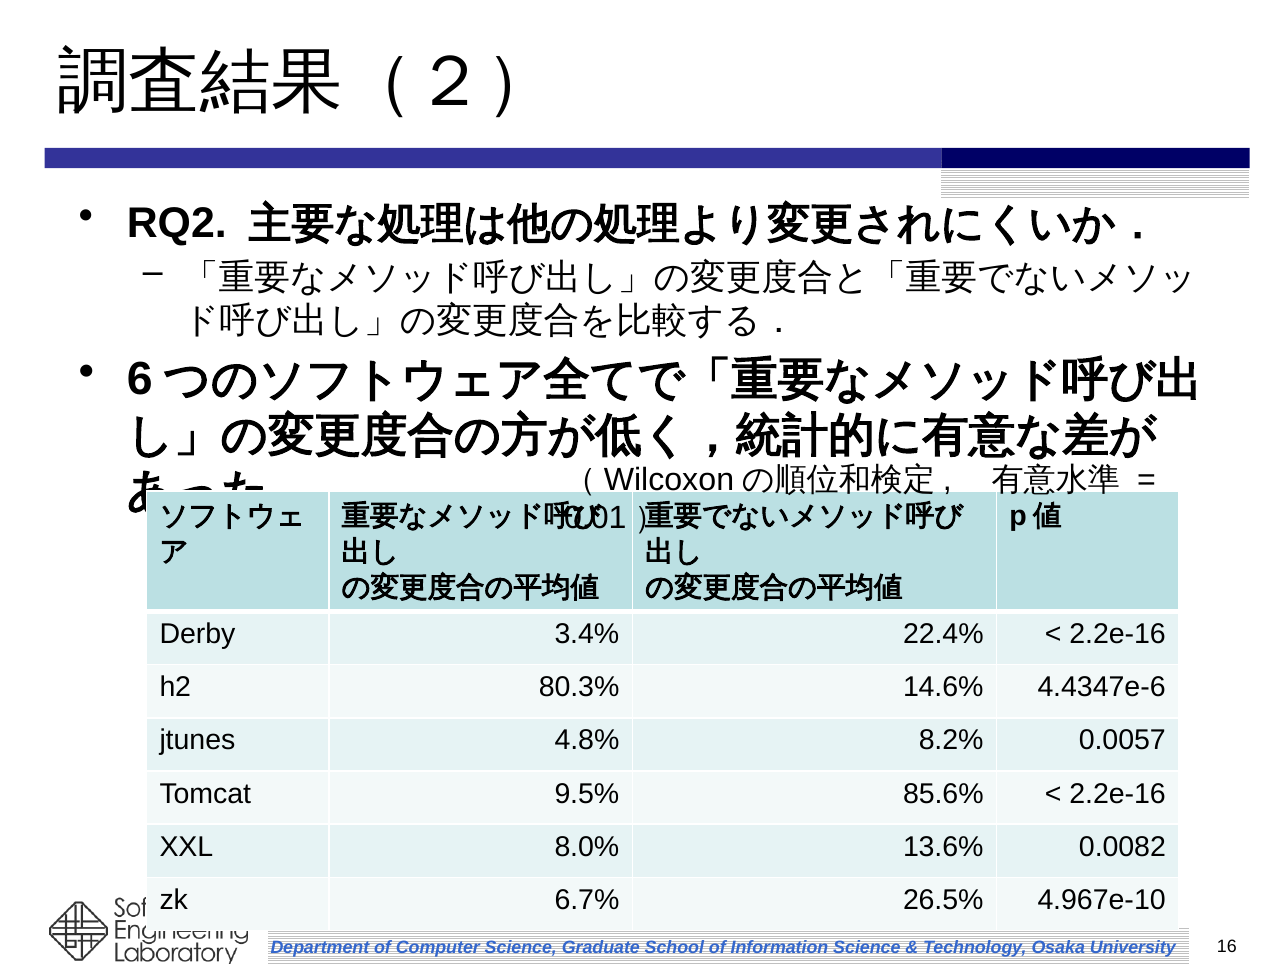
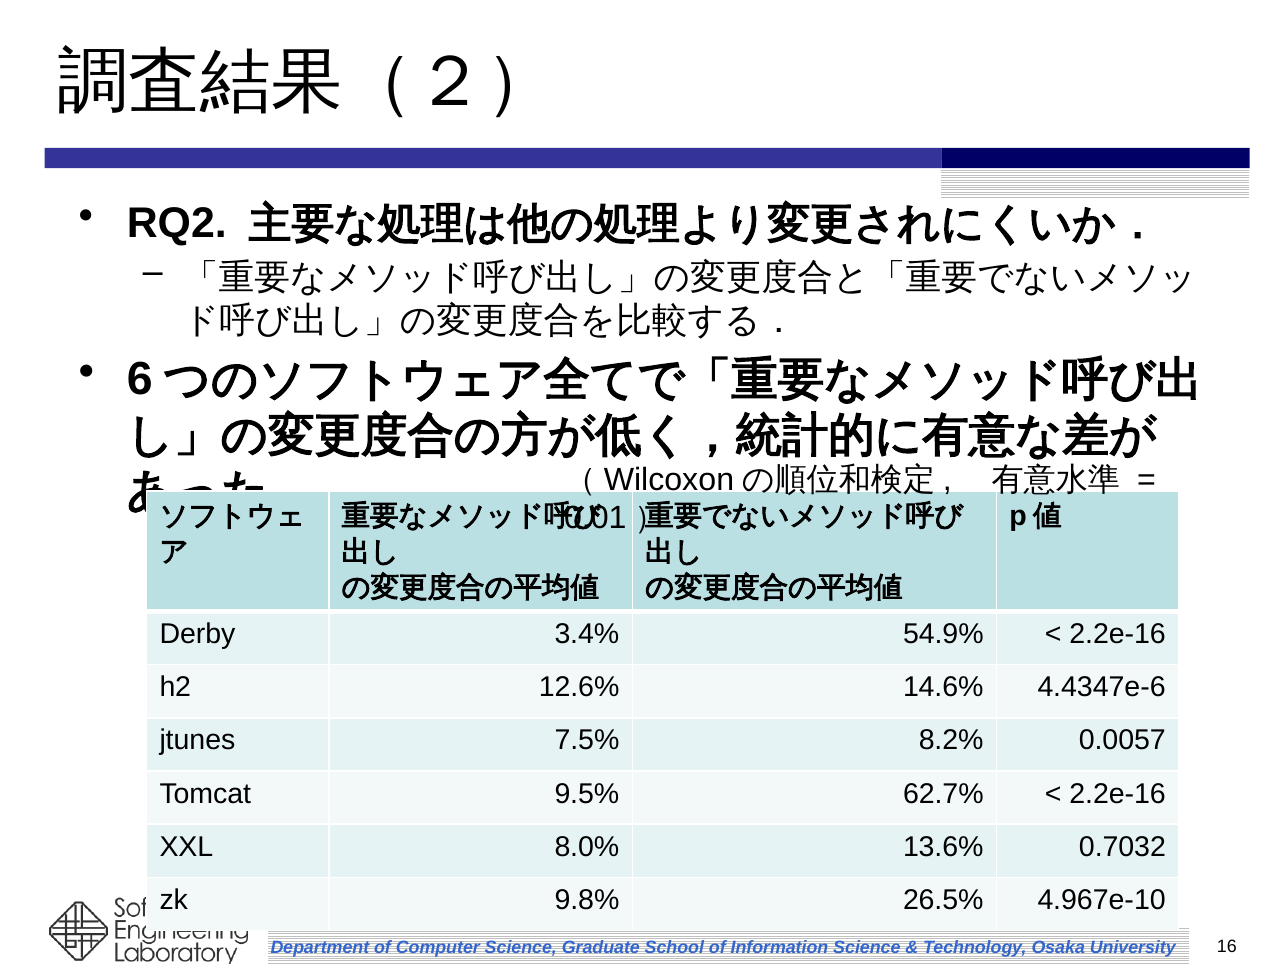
22.4%: 22.4% -> 54.9%
80.3%: 80.3% -> 12.6%
4.8%: 4.8% -> 7.5%
85.6%: 85.6% -> 62.7%
0.0082: 0.0082 -> 0.7032
6.7%: 6.7% -> 9.8%
